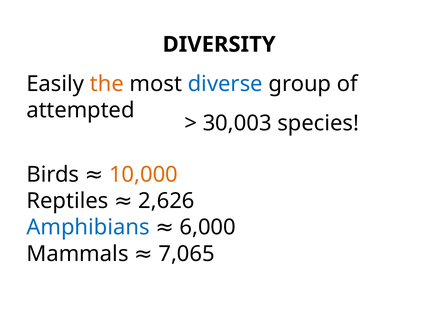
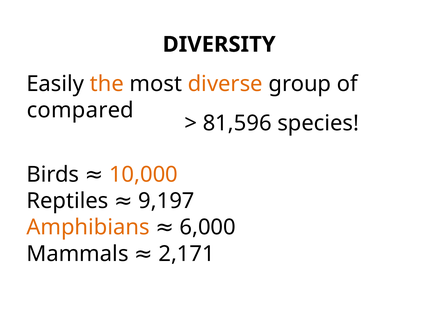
diverse colour: blue -> orange
attempted: attempted -> compared
30,003: 30,003 -> 81,596
2,626: 2,626 -> 9,197
Amphibians colour: blue -> orange
7,065: 7,065 -> 2,171
